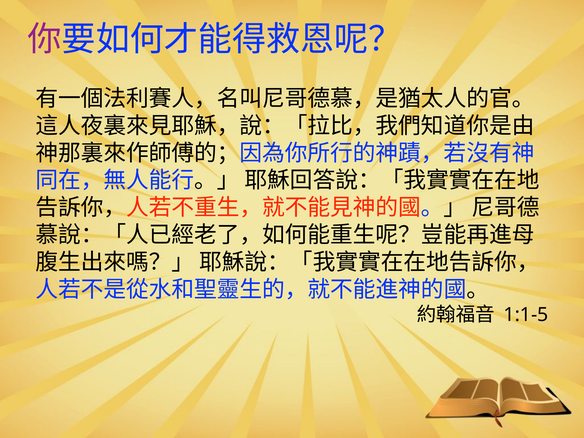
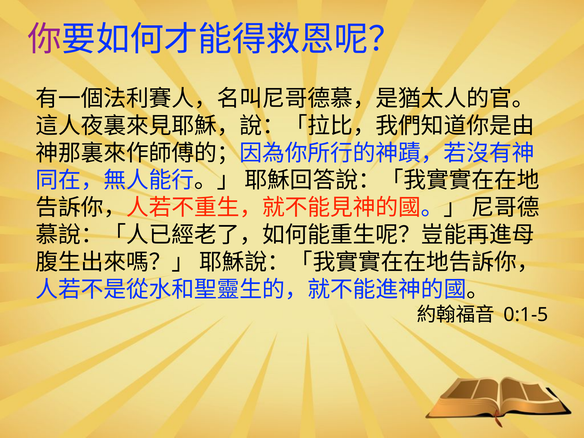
1:1-5: 1:1-5 -> 0:1-5
